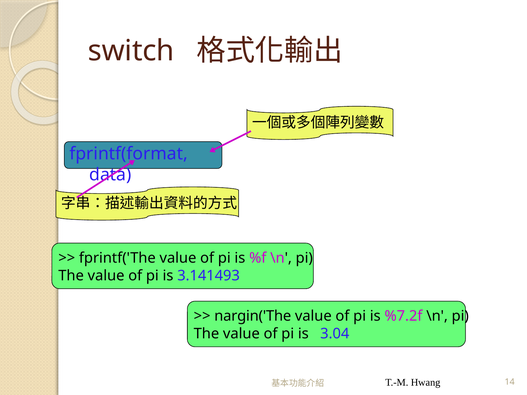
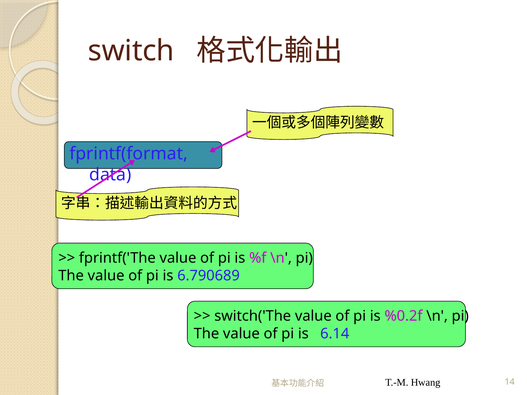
3.141493: 3.141493 -> 6.790689
nargin('The: nargin('The -> switch('The
%7.2f: %7.2f -> %0.2f
3.04: 3.04 -> 6.14
